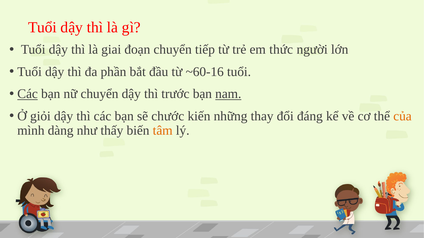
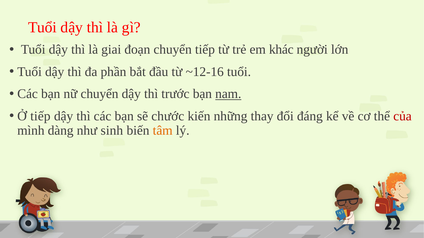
thức: thức -> khác
~60-16: ~60-16 -> ~12-16
Các at (28, 94) underline: present -> none
Ở giỏi: giỏi -> tiếp
của colour: orange -> red
thấy: thấy -> sinh
